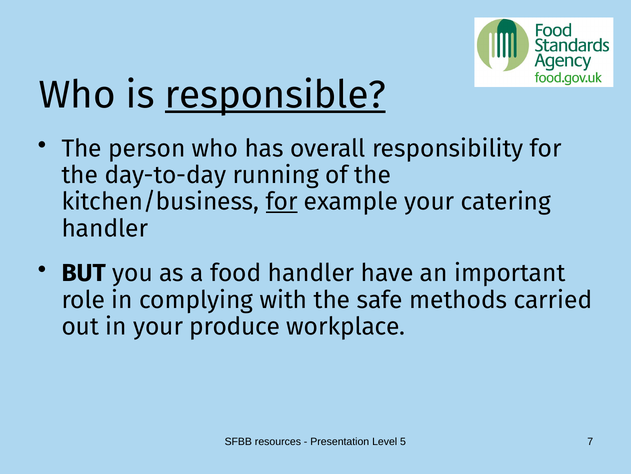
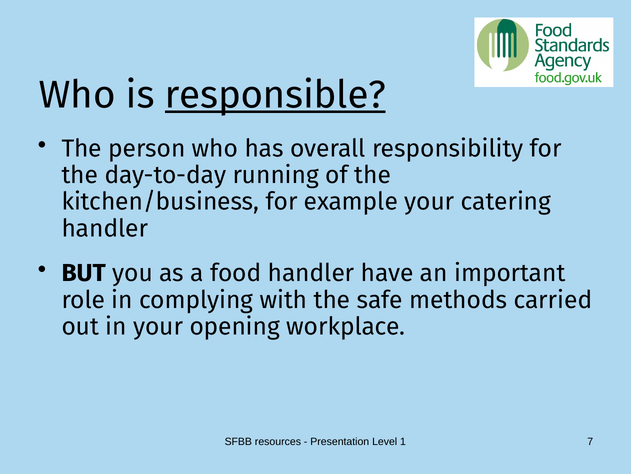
for at (282, 202) underline: present -> none
produce: produce -> opening
5: 5 -> 1
